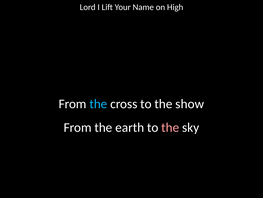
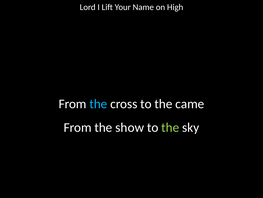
show: show -> came
earth: earth -> show
the at (170, 127) colour: pink -> light green
